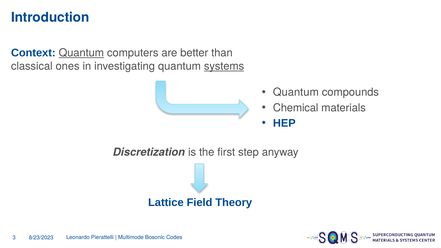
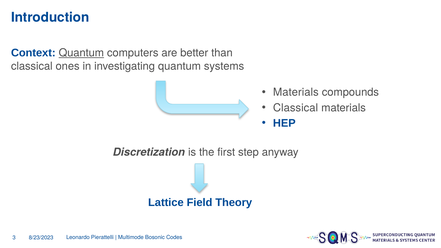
systems underline: present -> none
Quantum at (296, 92): Quantum -> Materials
Chemical at (296, 108): Chemical -> Classical
